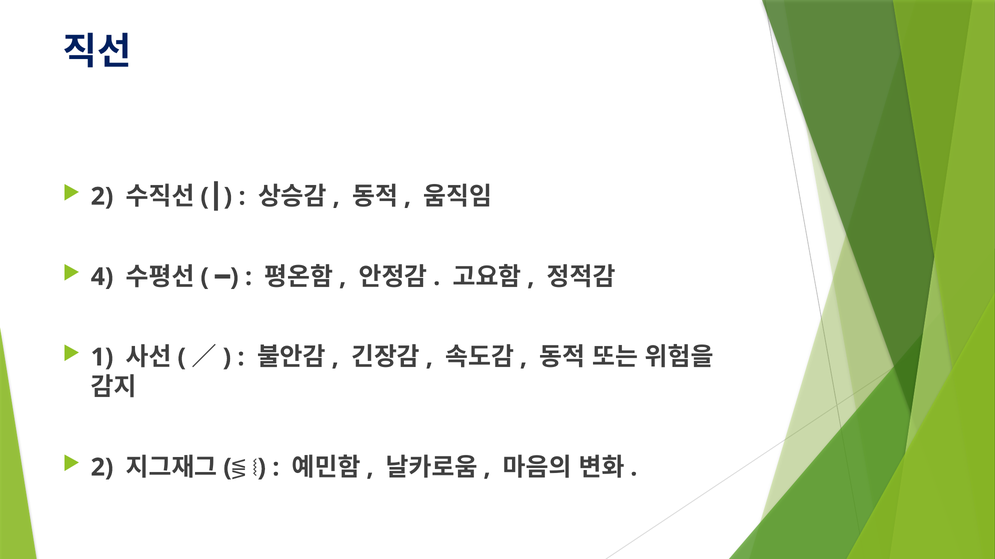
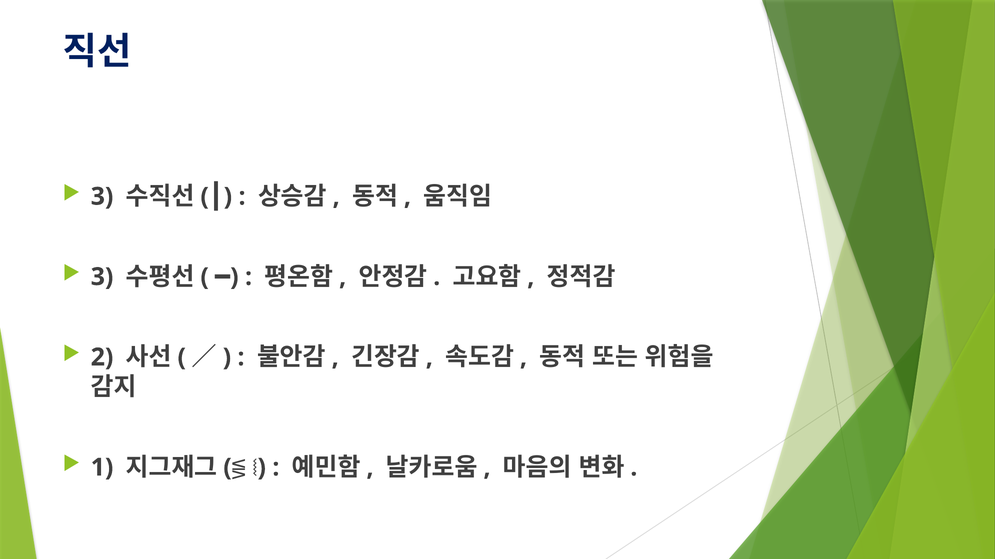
2 at (102, 197): 2 -> 3
4 at (102, 277): 4 -> 3
1: 1 -> 2
2 at (102, 468): 2 -> 1
